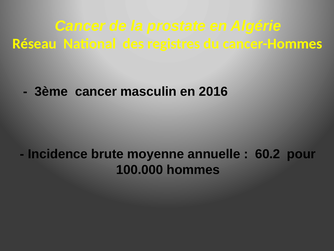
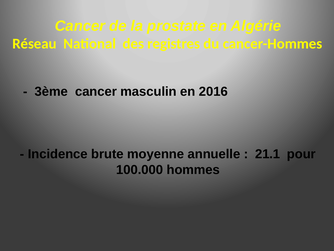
60.2: 60.2 -> 21.1
